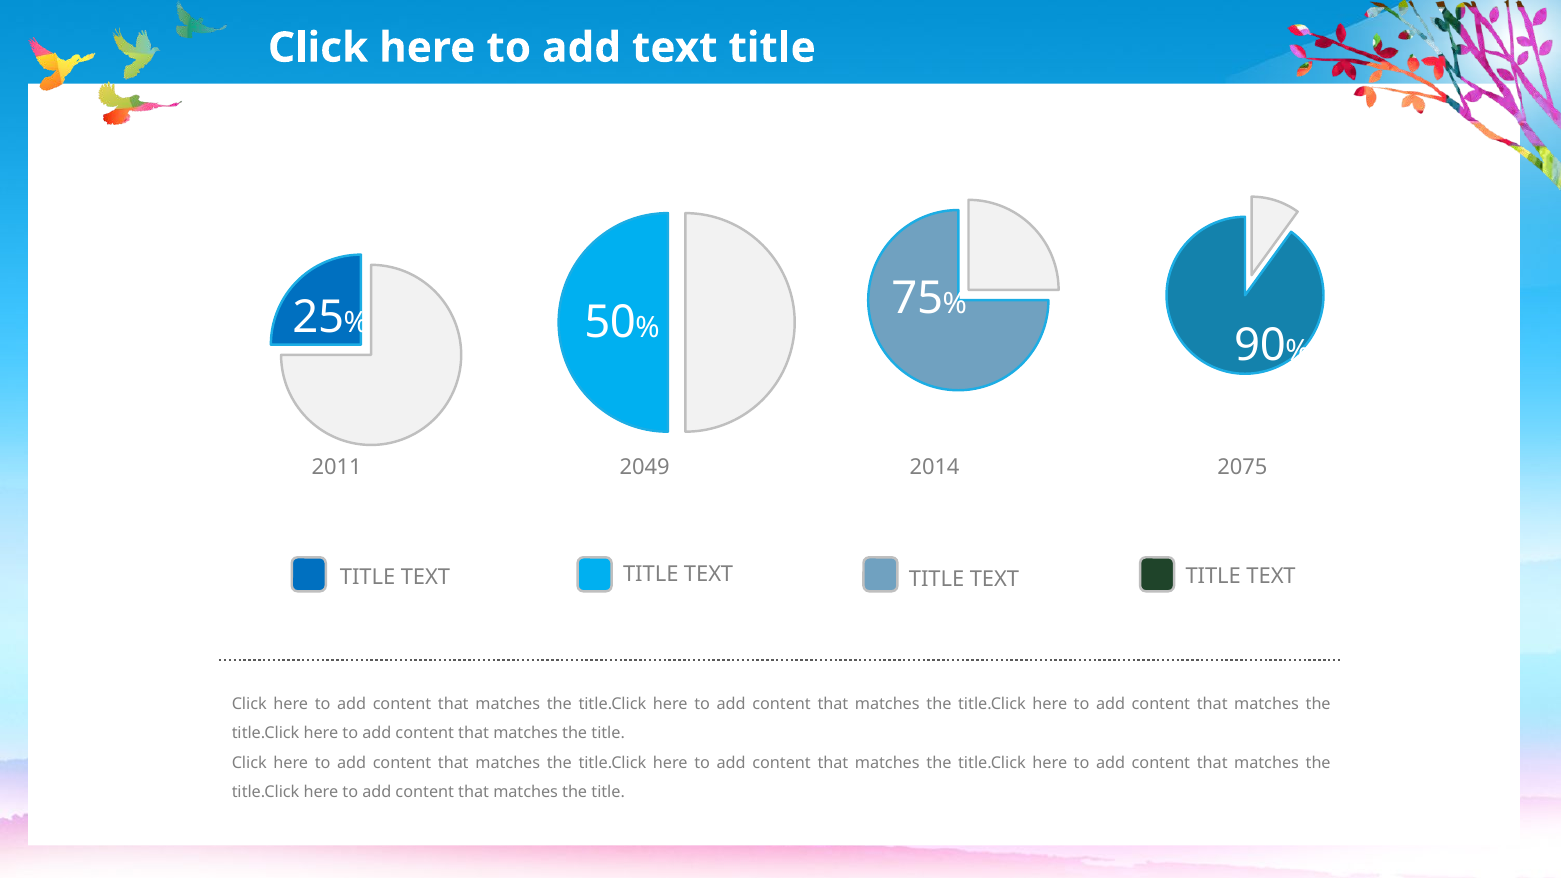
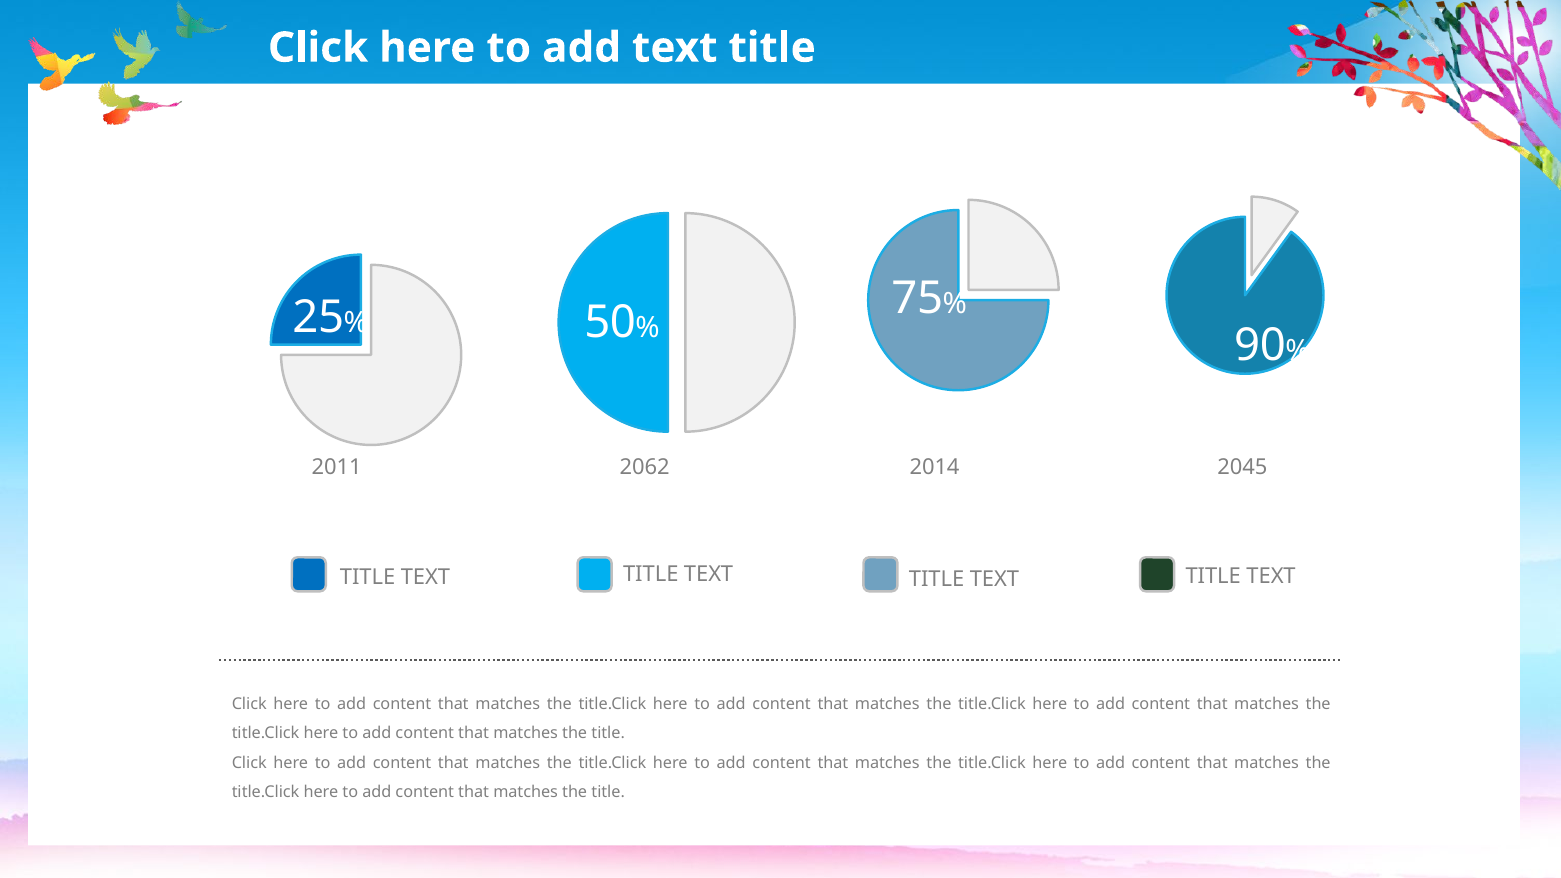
2049: 2049 -> 2062
2075: 2075 -> 2045
